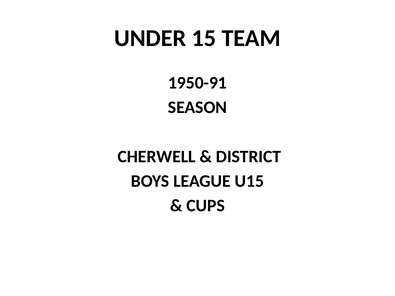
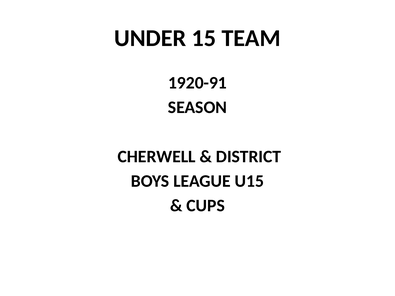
1950-91: 1950-91 -> 1920-91
